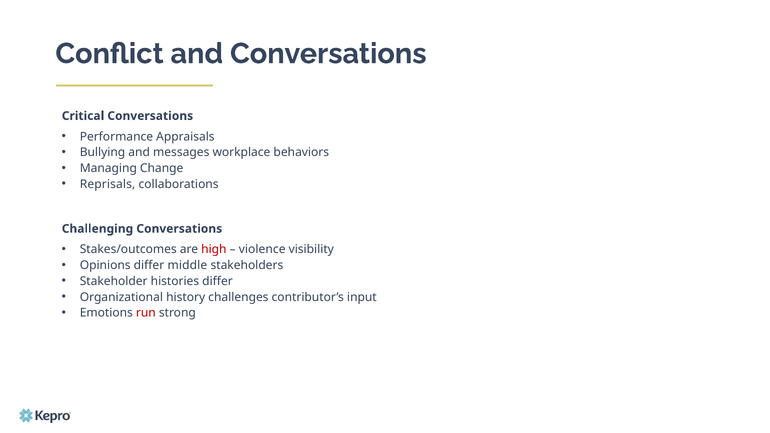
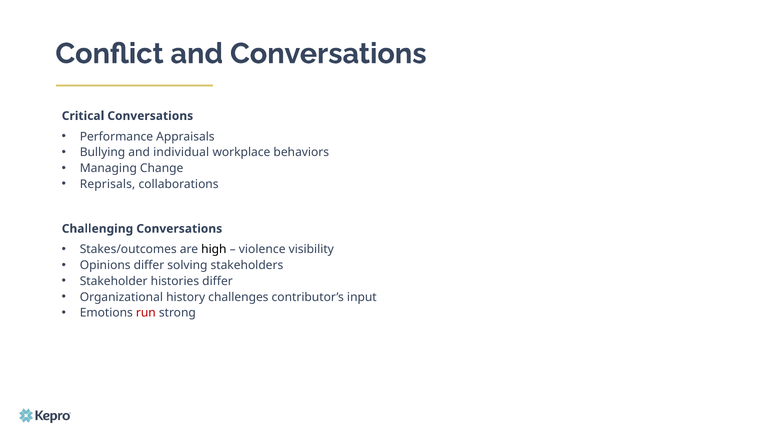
messages: messages -> individual
high colour: red -> black
middle: middle -> solving
